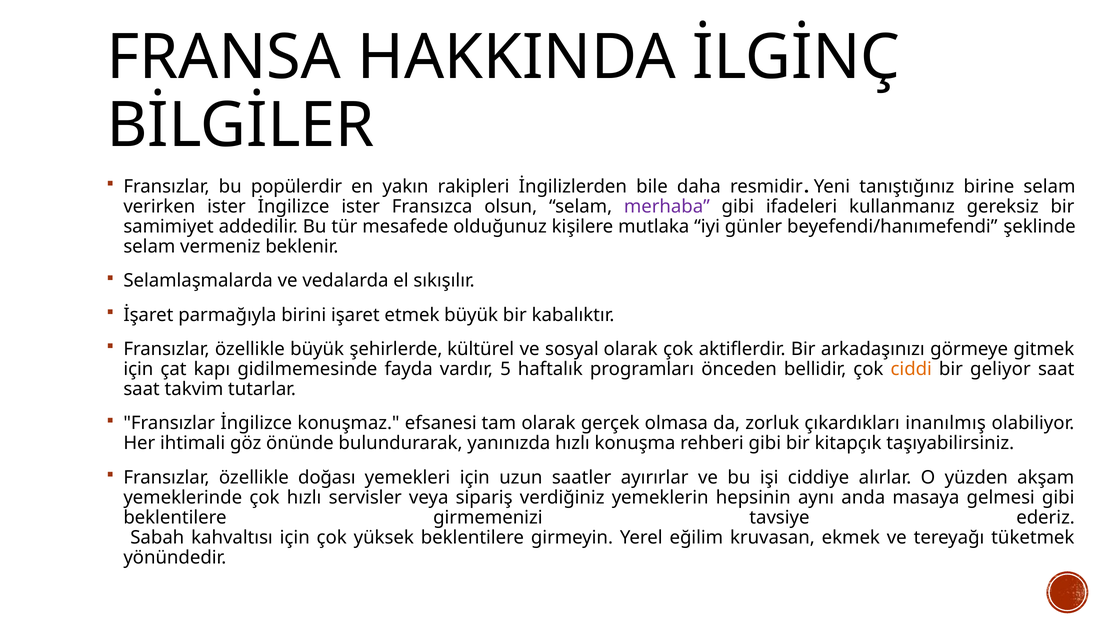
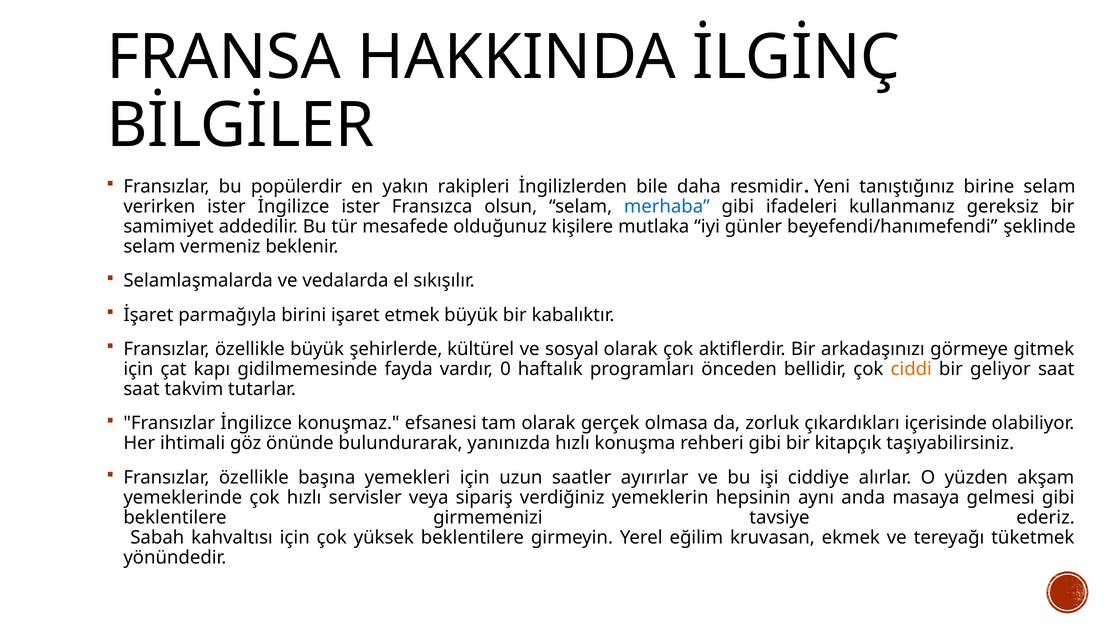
merhaba colour: purple -> blue
5: 5 -> 0
inanılmış: inanılmış -> içerisinde
doğası: doğası -> başına
